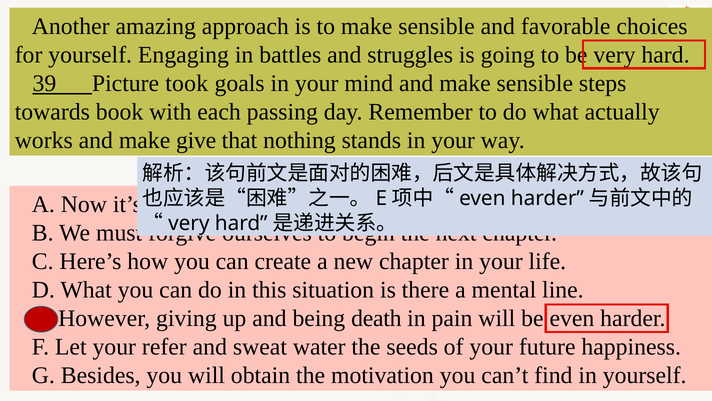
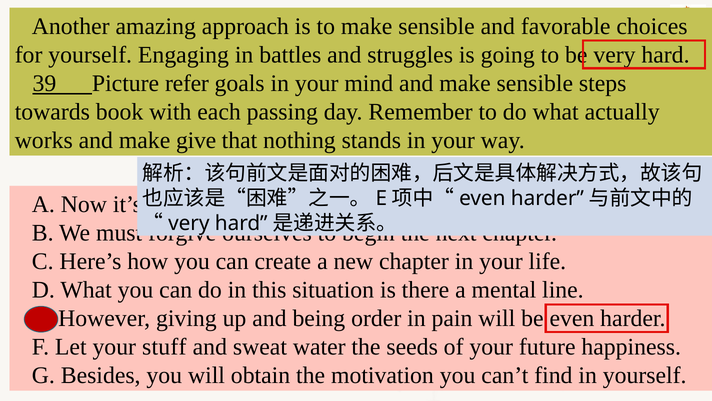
took: took -> refer
death: death -> order
refer: refer -> stuff
